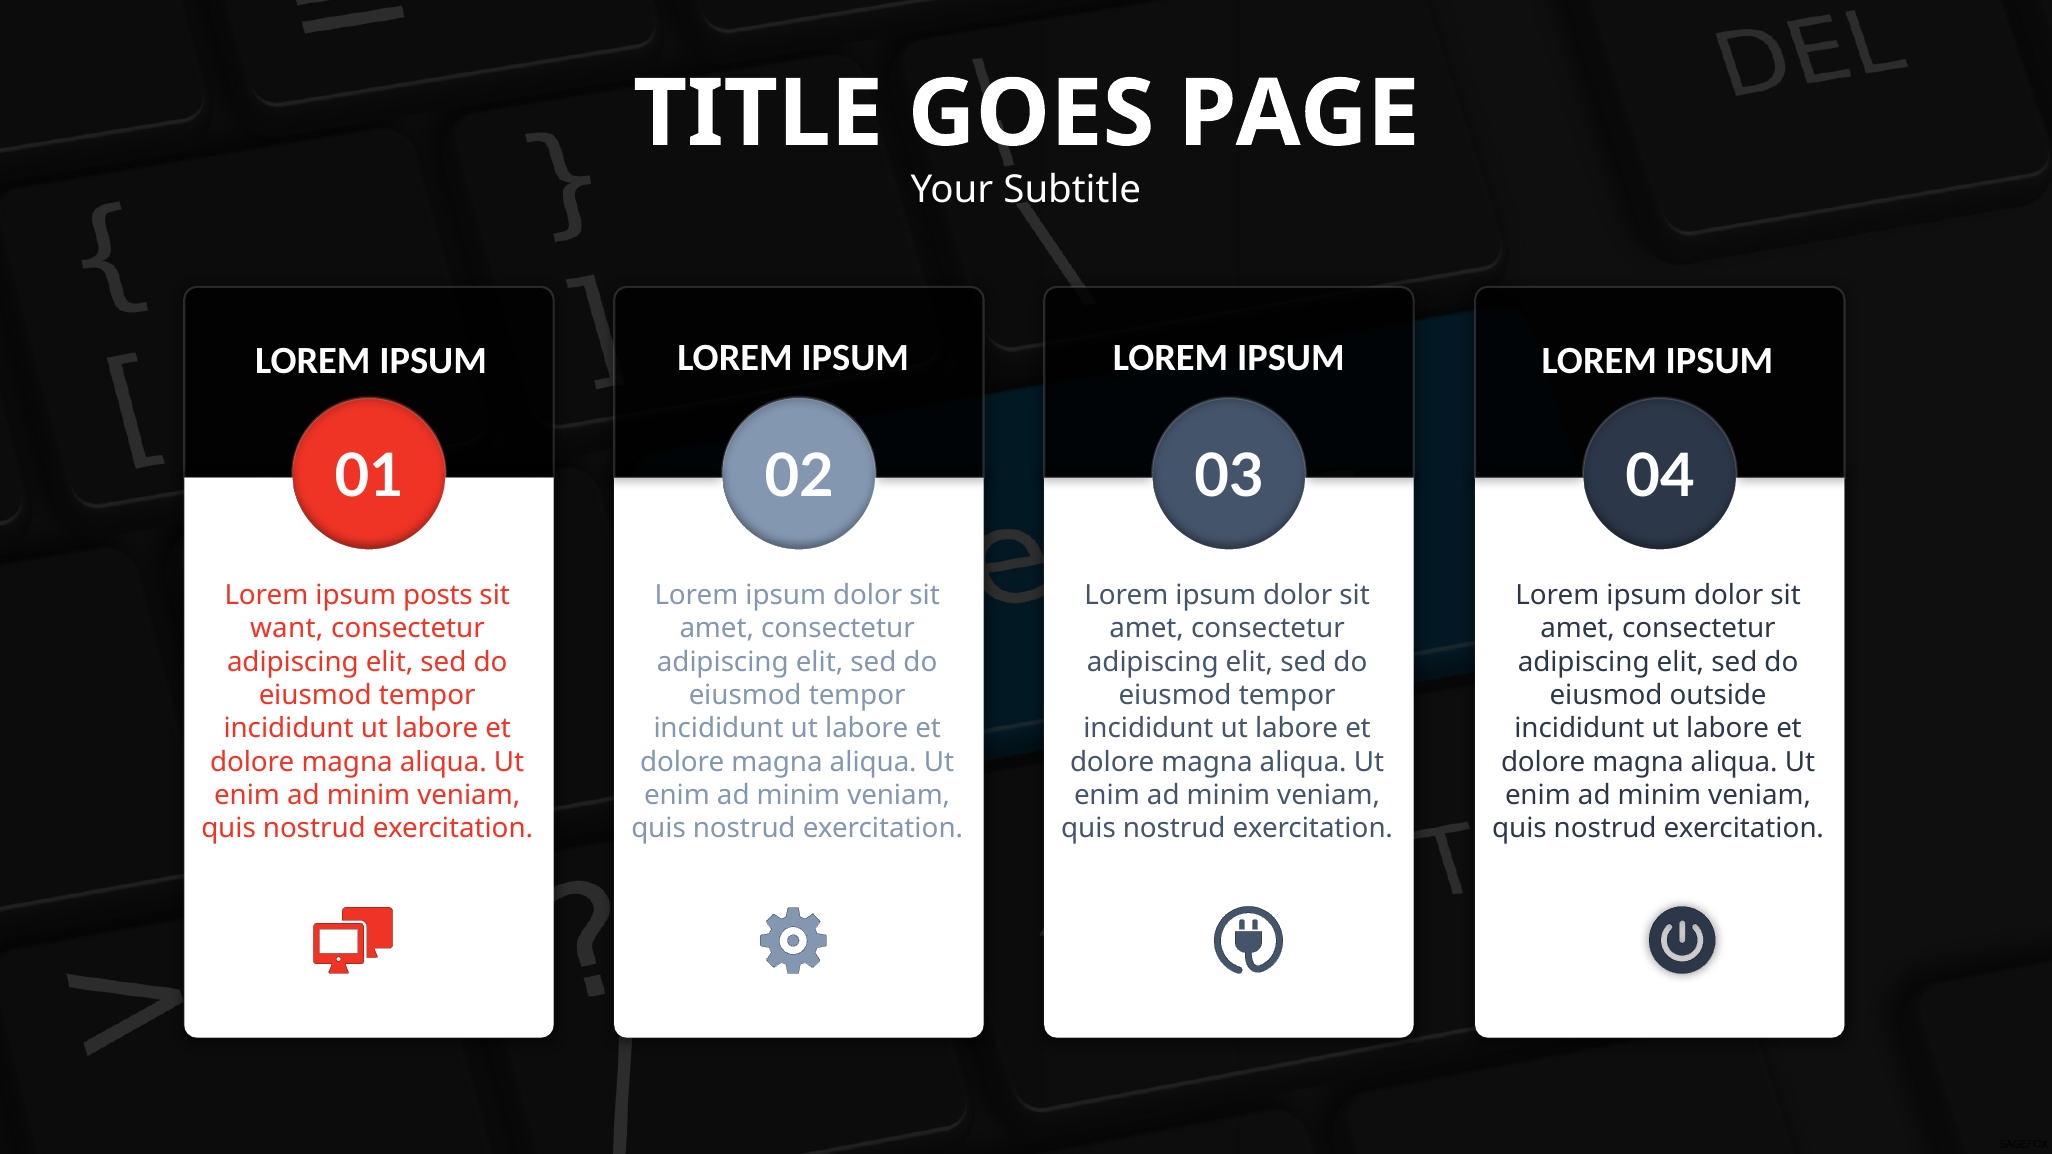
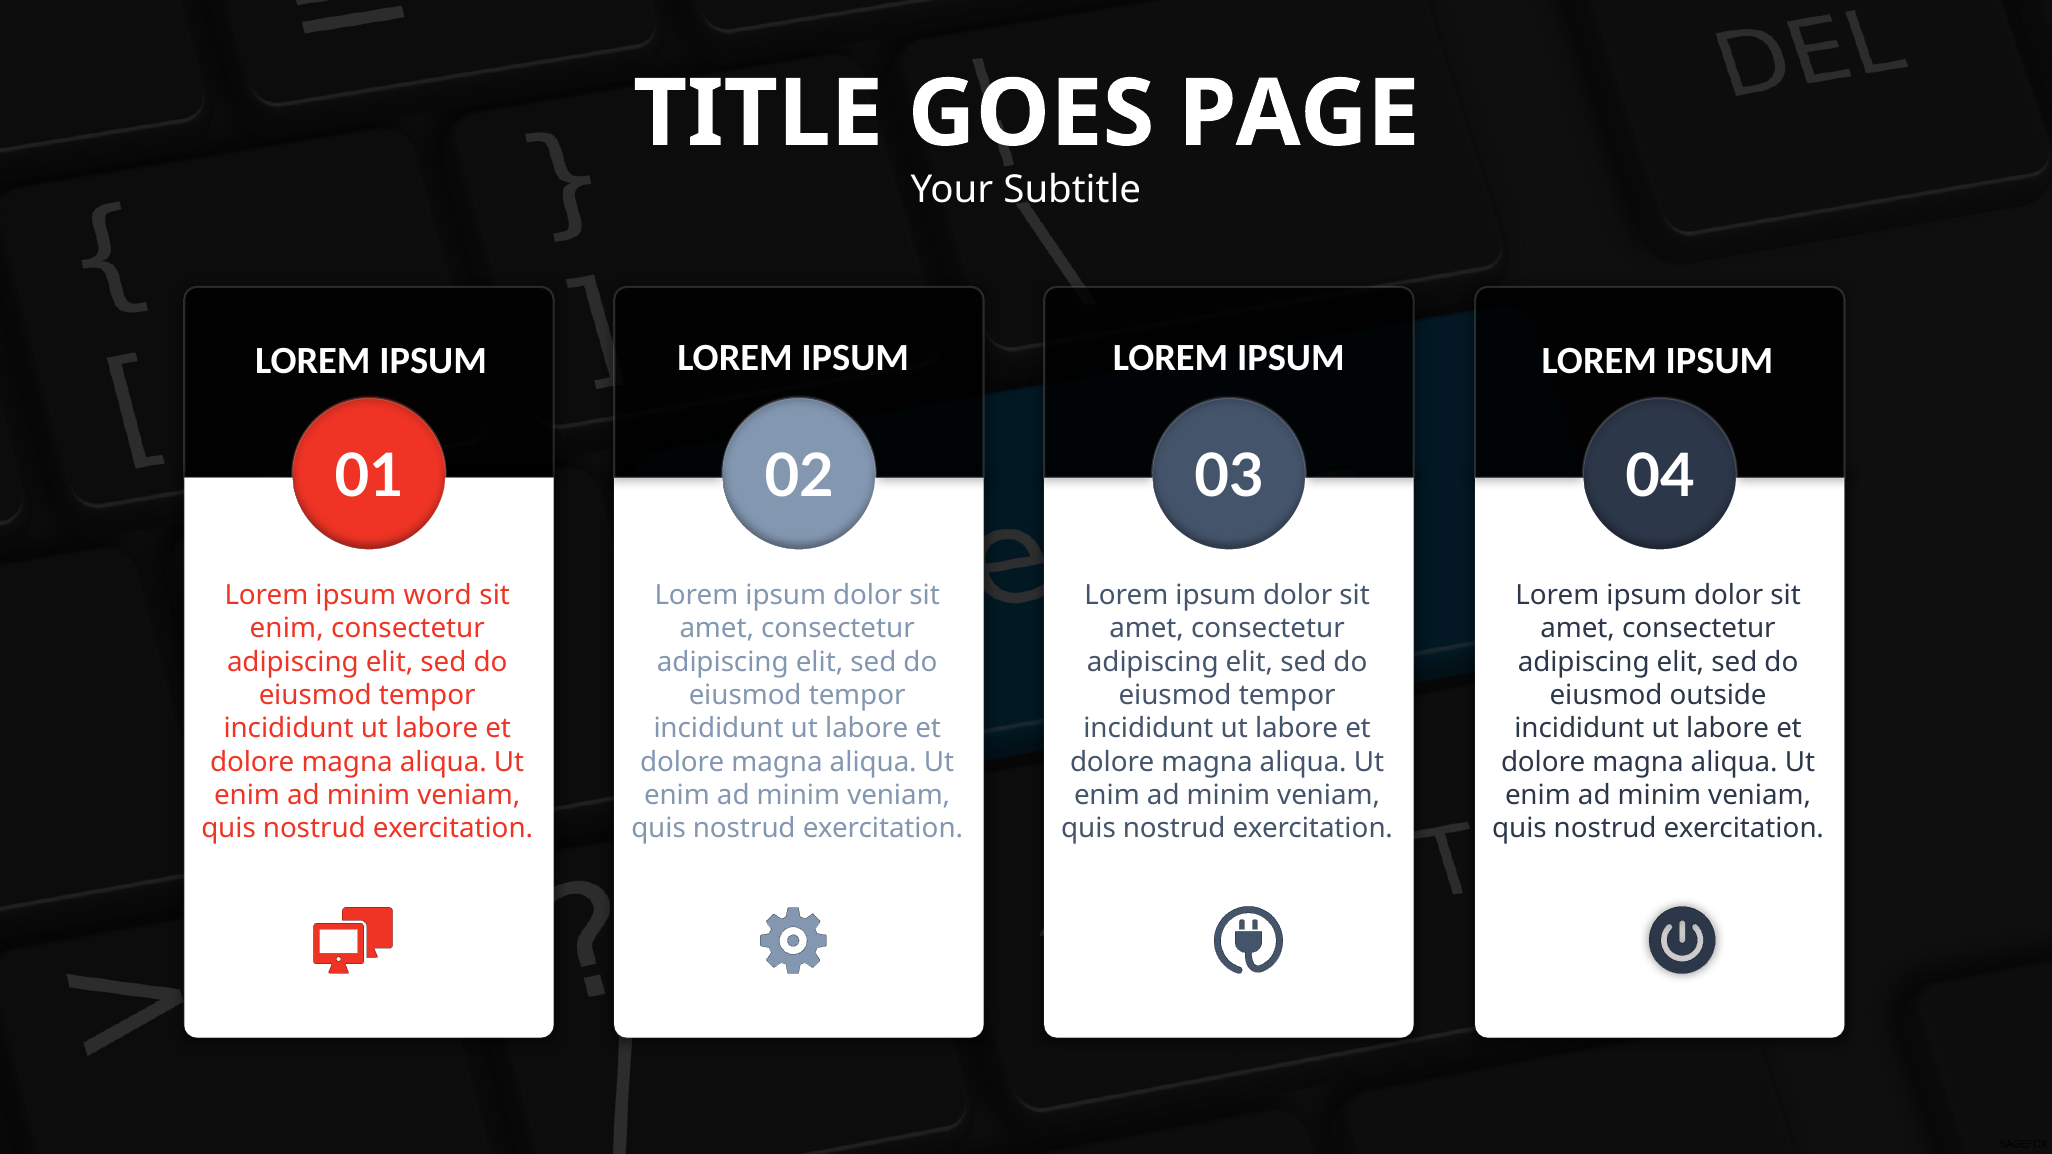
posts: posts -> word
want at (287, 629): want -> enim
